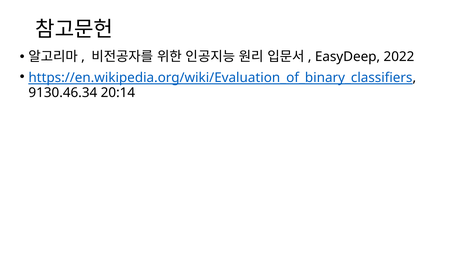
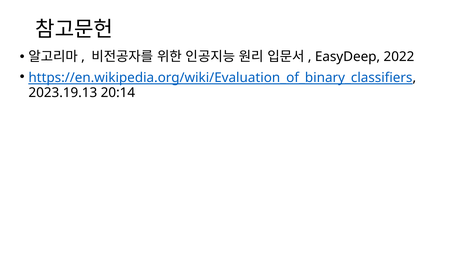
9130.46.34: 9130.46.34 -> 2023.19.13
